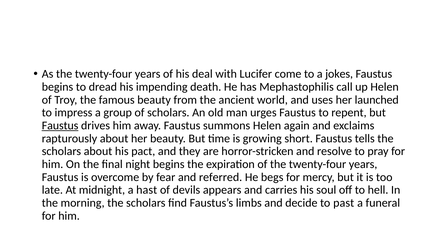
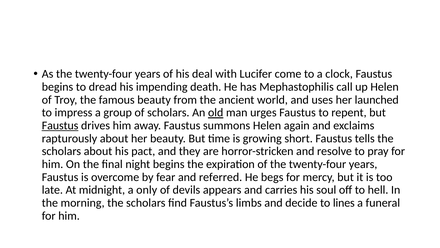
jokes: jokes -> clock
old underline: none -> present
hast: hast -> only
past: past -> lines
